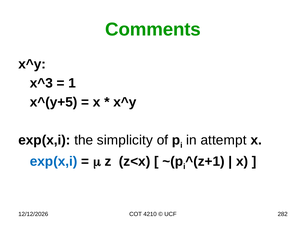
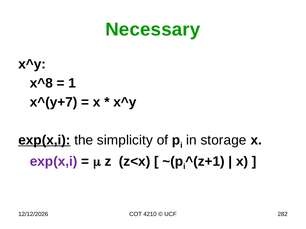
Comments: Comments -> Necessary
x^3: x^3 -> x^8
x^(y+5: x^(y+5 -> x^(y+7
exp(x,i at (44, 140) underline: none -> present
attempt: attempt -> storage
exp(x,i at (54, 162) colour: blue -> purple
